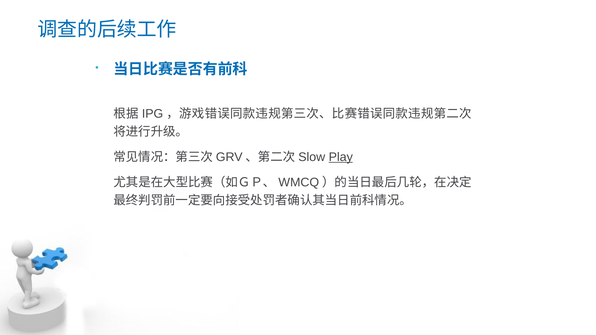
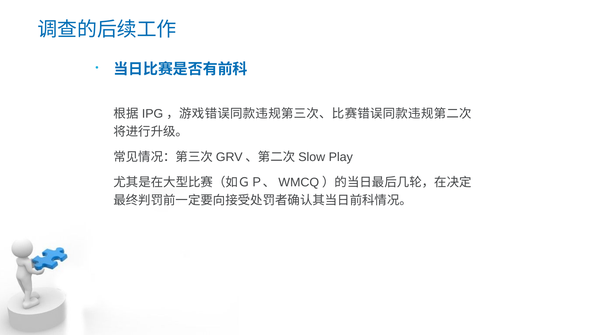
Play underline: present -> none
